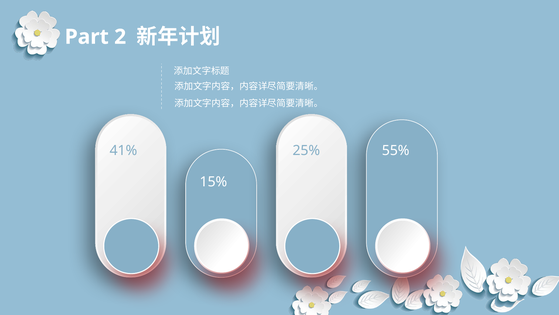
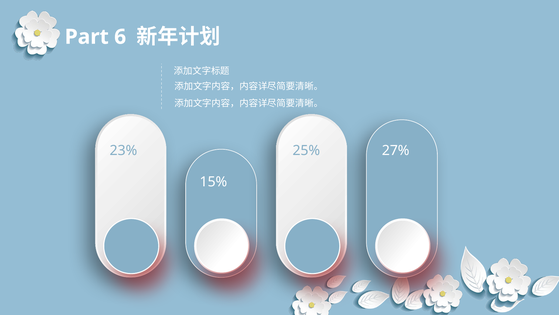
2: 2 -> 6
41%: 41% -> 23%
55%: 55% -> 27%
